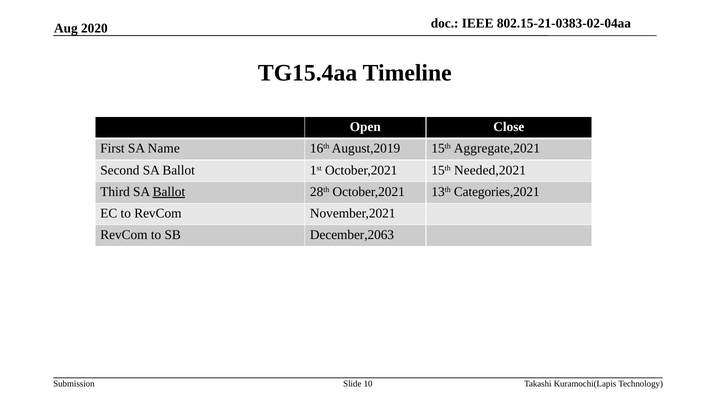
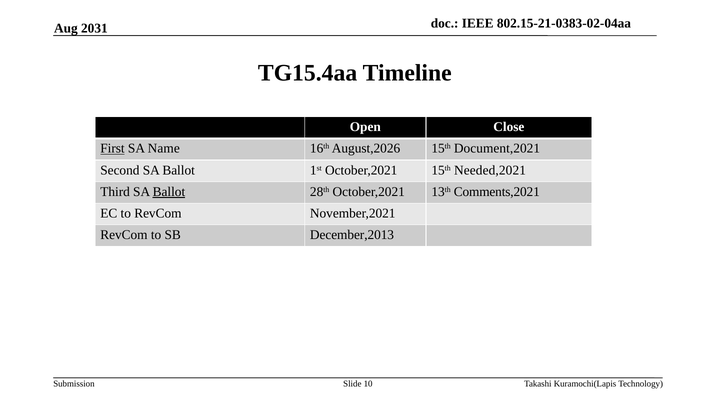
2020: 2020 -> 2031
First underline: none -> present
August,2019: August,2019 -> August,2026
Aggregate,2021: Aggregate,2021 -> Document,2021
Categories,2021: Categories,2021 -> Comments,2021
December,2063: December,2063 -> December,2013
